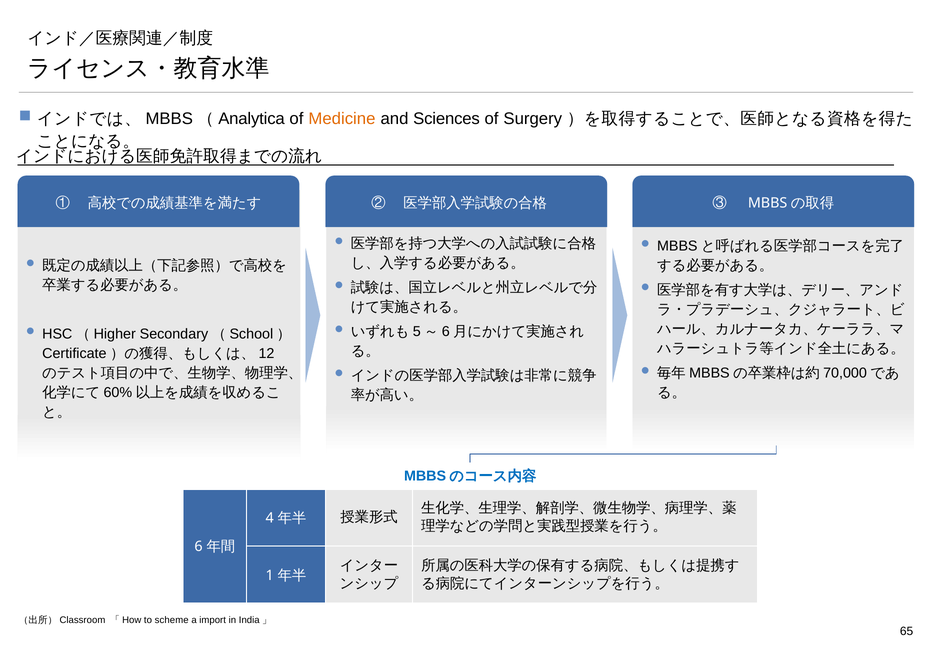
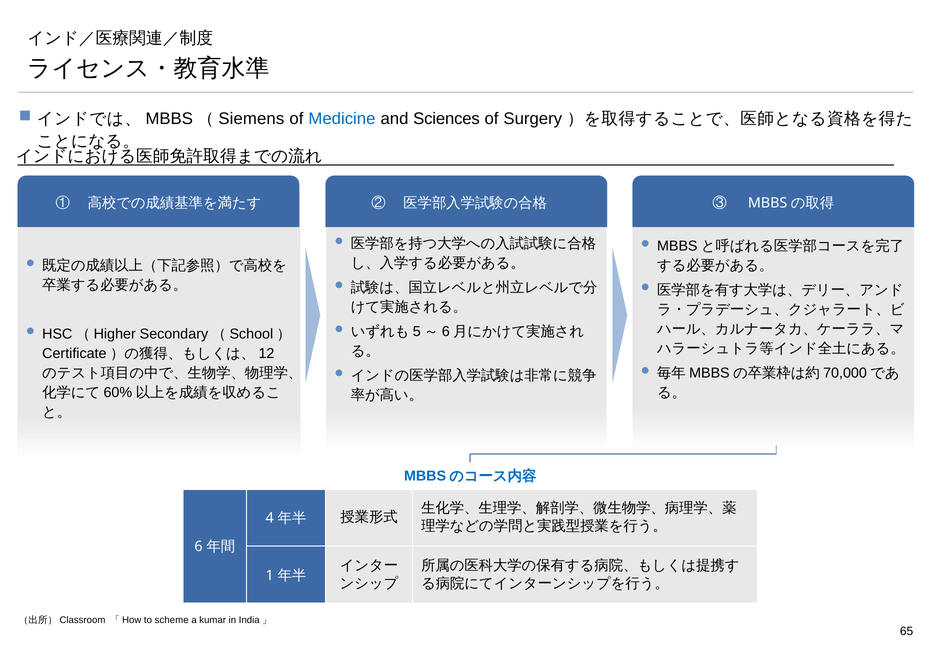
Analytica: Analytica -> Siemens
Medicine colour: orange -> blue
import: import -> kumar
